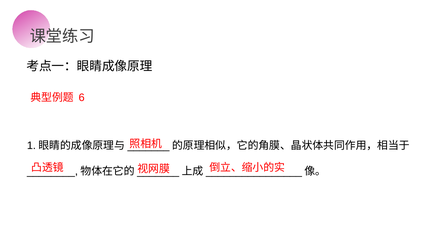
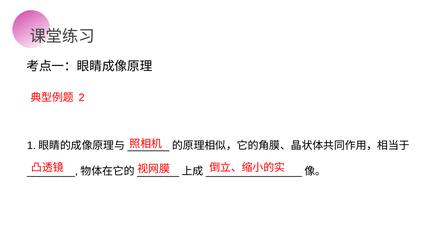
6: 6 -> 2
